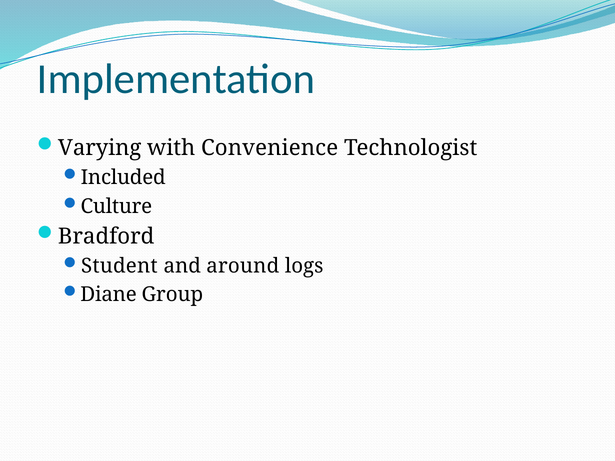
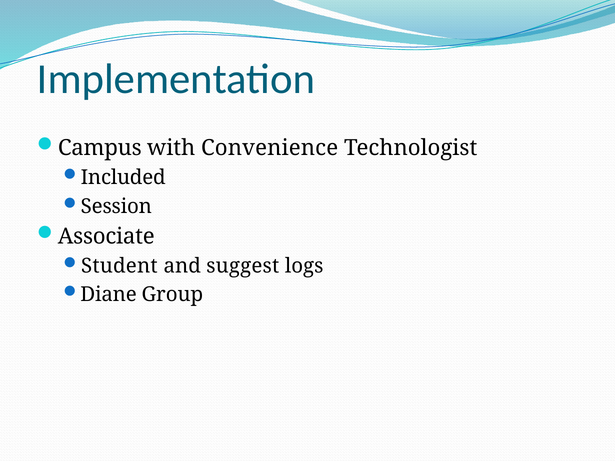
Varying: Varying -> Campus
Culture: Culture -> Session
Bradford: Bradford -> Associate
around: around -> suggest
